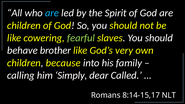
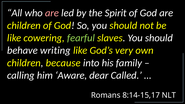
are at (52, 13) colour: light blue -> pink
brother: brother -> writing
Simply: Simply -> Aware
